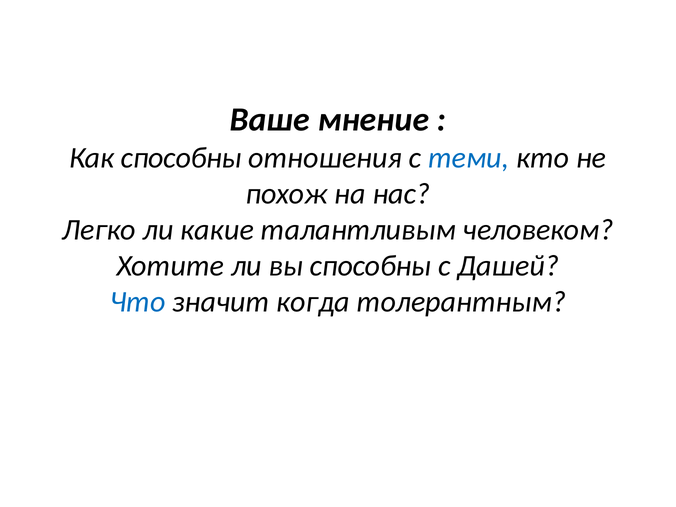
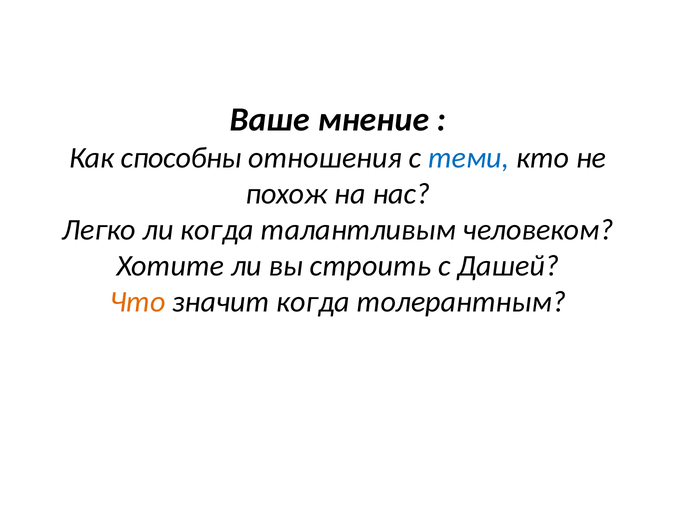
ли какие: какие -> когда
вы способны: способны -> строить
Что colour: blue -> orange
